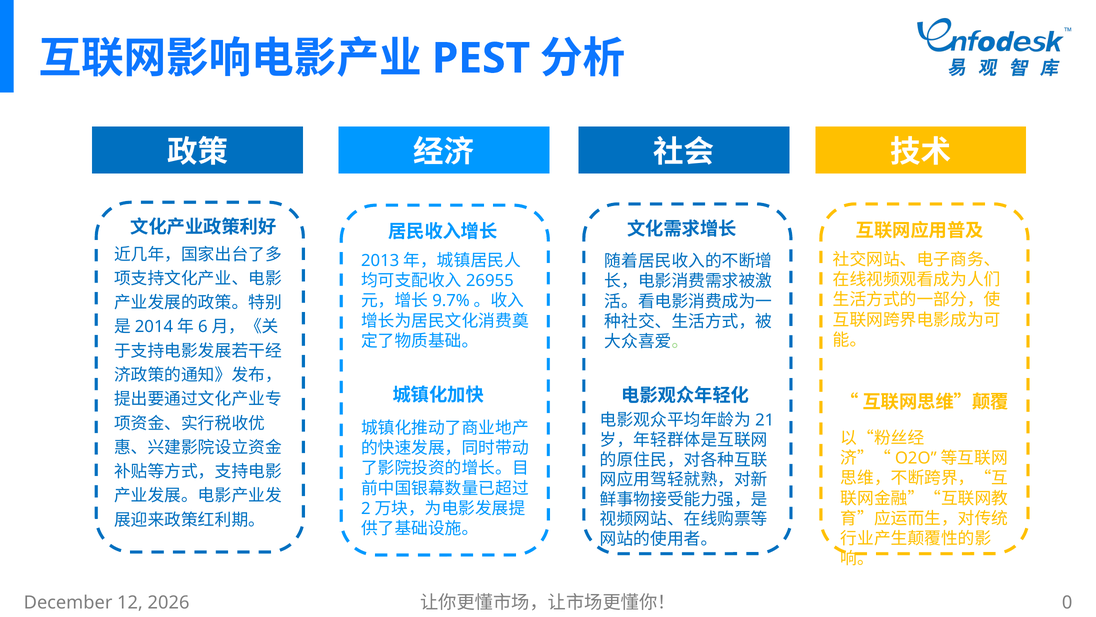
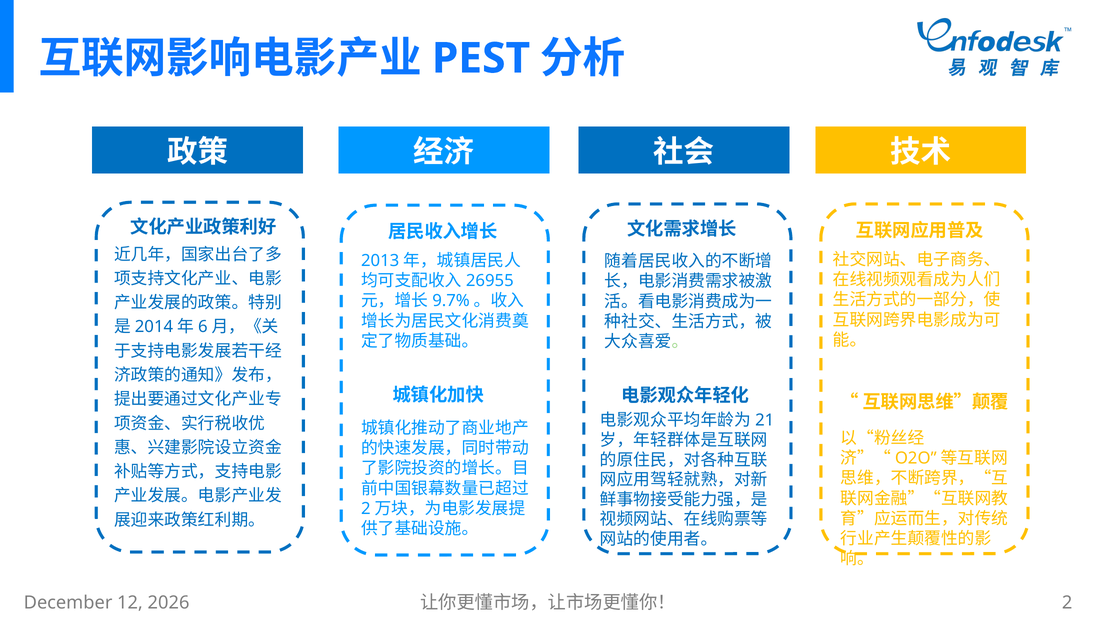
0: 0 -> 2
